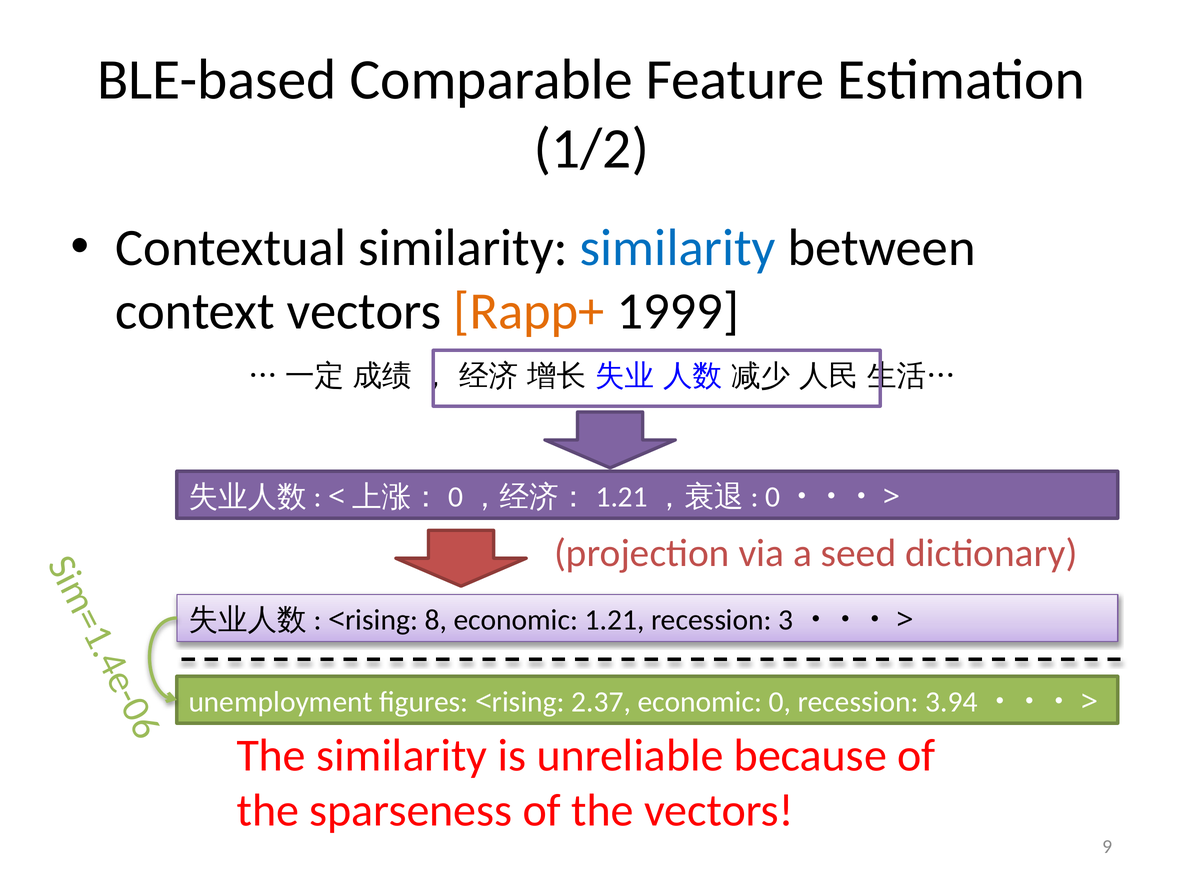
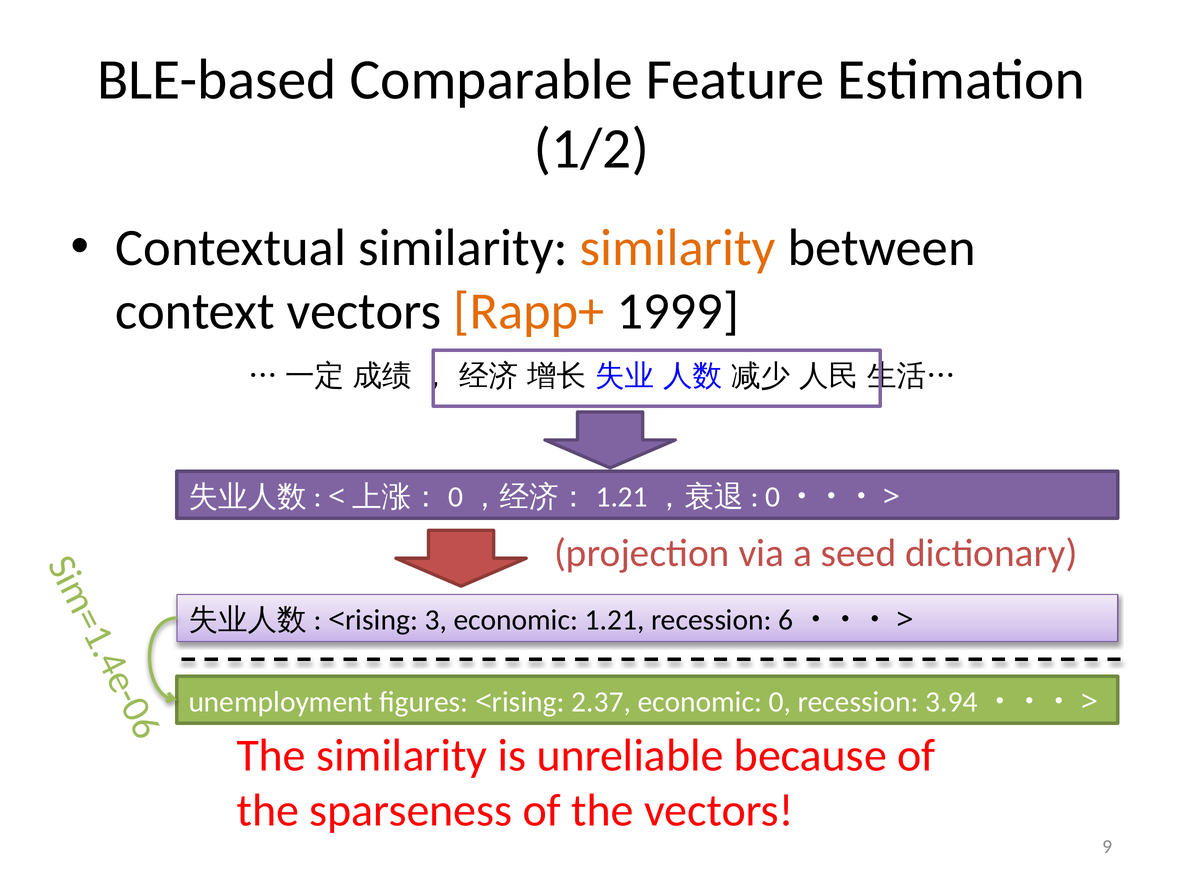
similarity at (678, 248) colour: blue -> orange
8: 8 -> 3
recession 3: 3 -> 6
